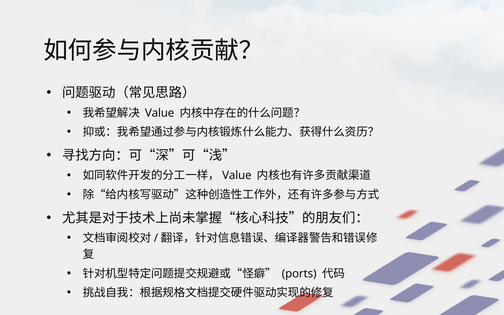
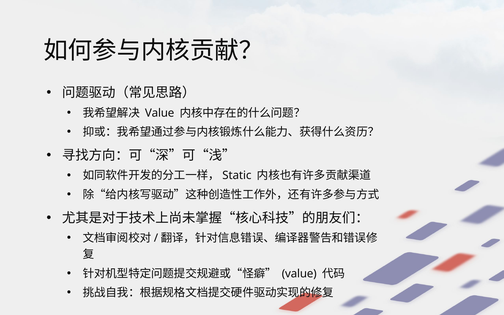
Value at (237, 176): Value -> Static
ports at (299, 274): ports -> value
